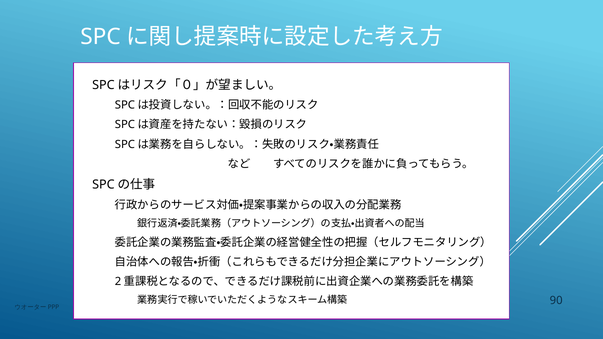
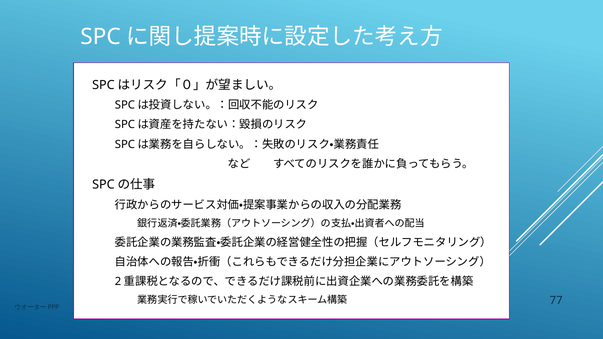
90: 90 -> 77
